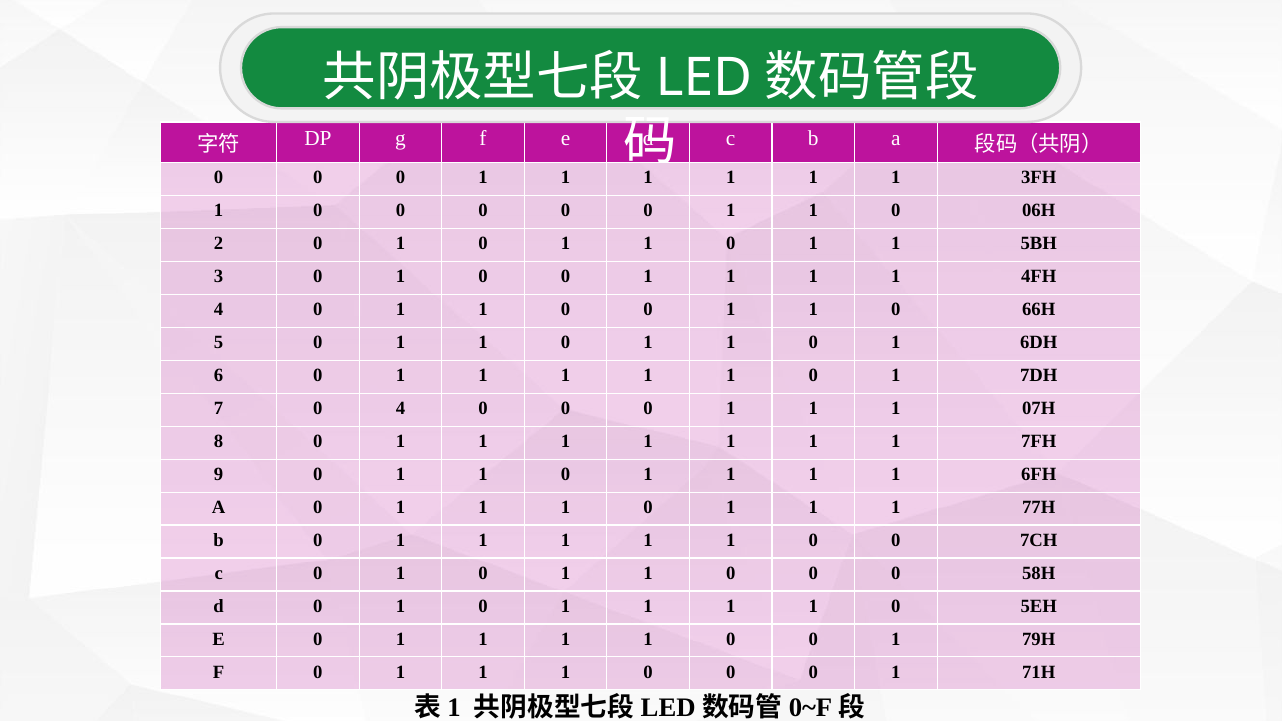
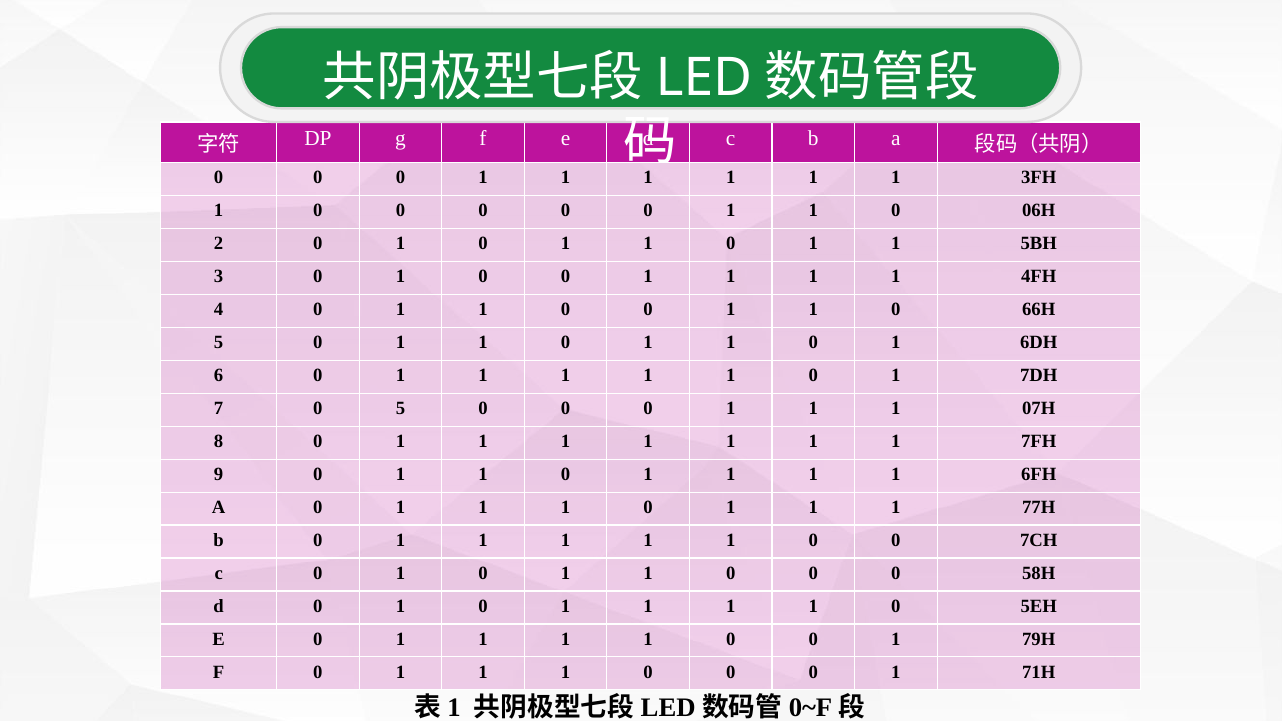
0 4: 4 -> 5
